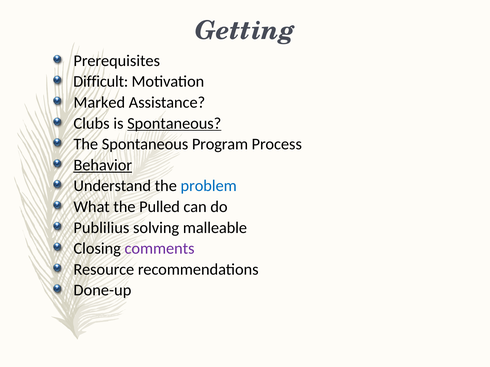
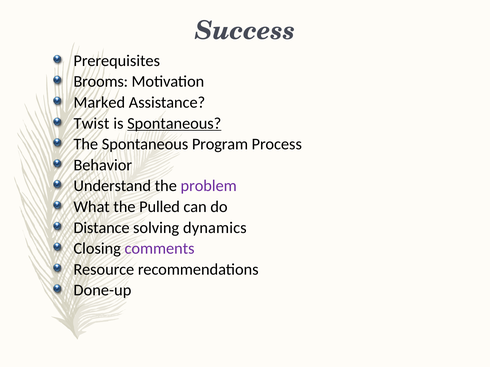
Getting: Getting -> Success
Difficult: Difficult -> Brooms
Clubs: Clubs -> Twist
Behavior underline: present -> none
problem colour: blue -> purple
Publilius: Publilius -> Distance
malleable: malleable -> dynamics
